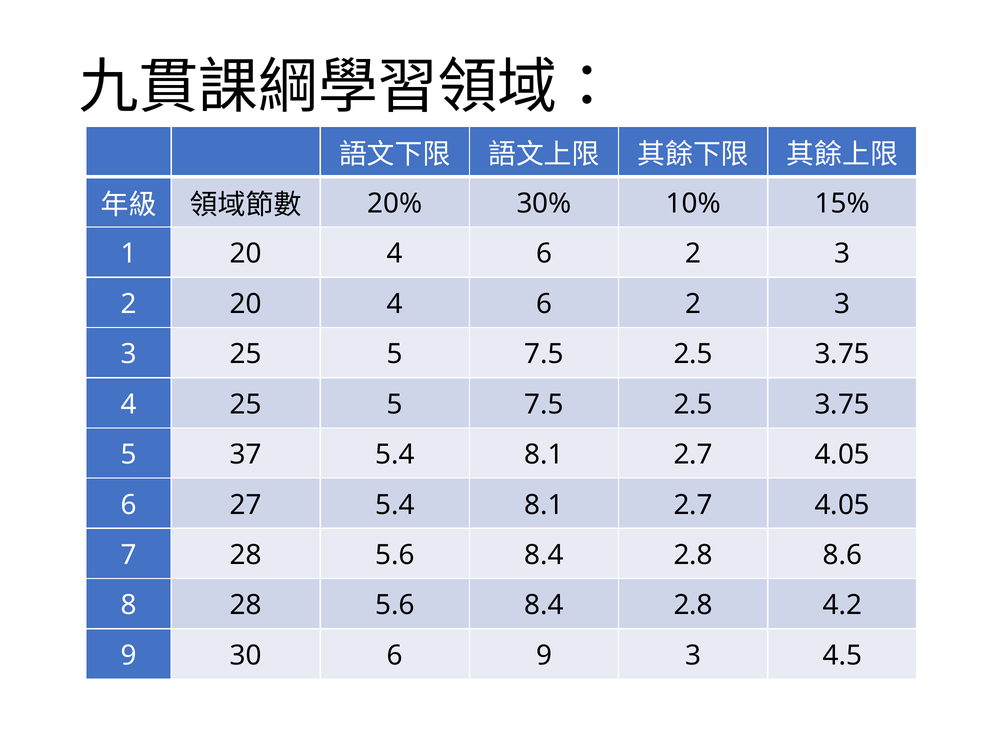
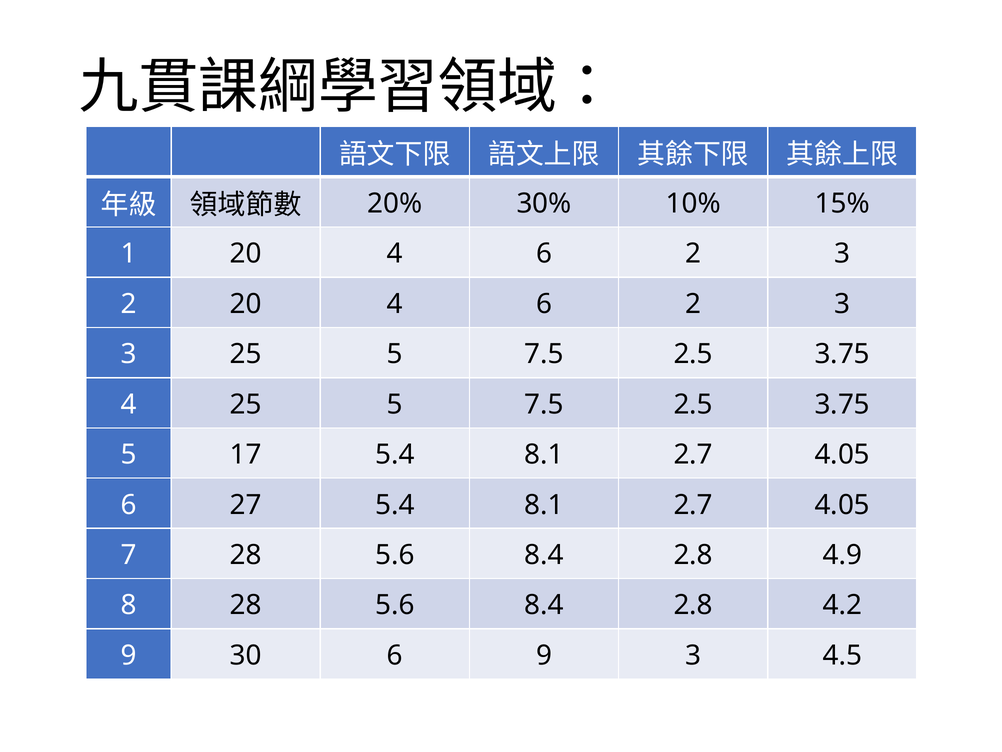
37: 37 -> 17
8.6: 8.6 -> 4.9
